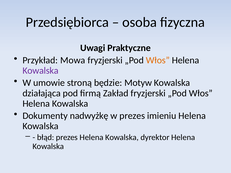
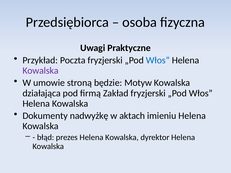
Mowa: Mowa -> Poczta
Włos at (158, 60) colour: orange -> blue
w prezes: prezes -> aktach
